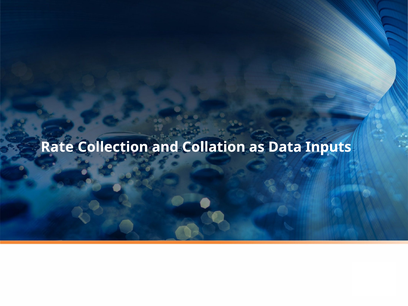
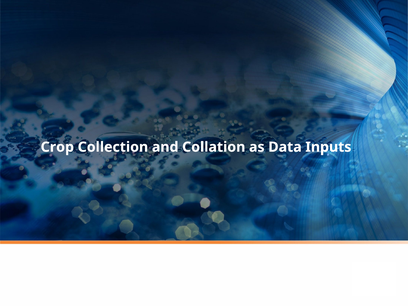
Rate: Rate -> Crop
